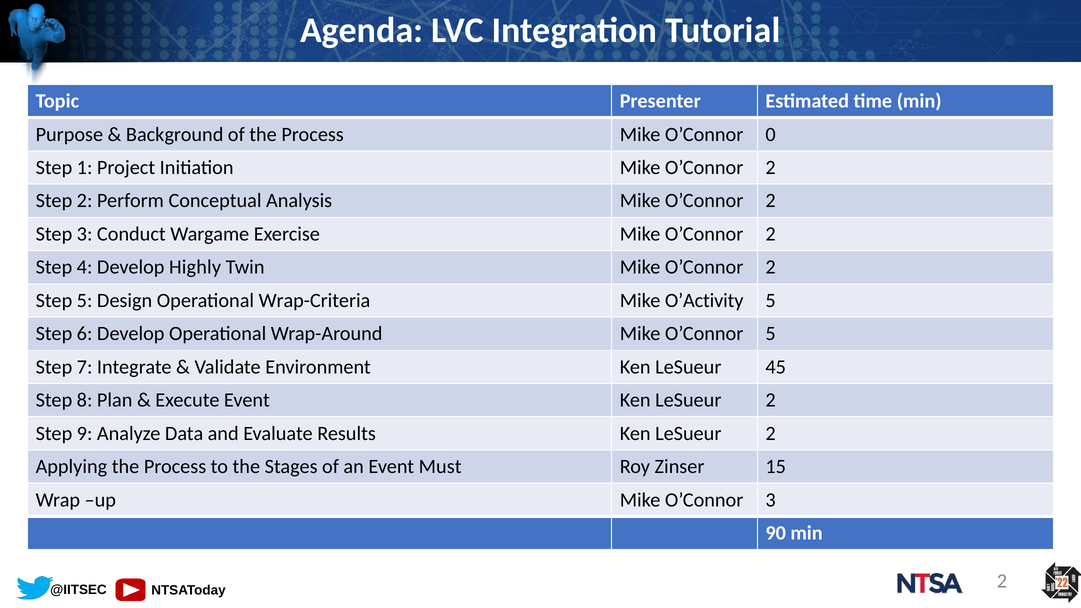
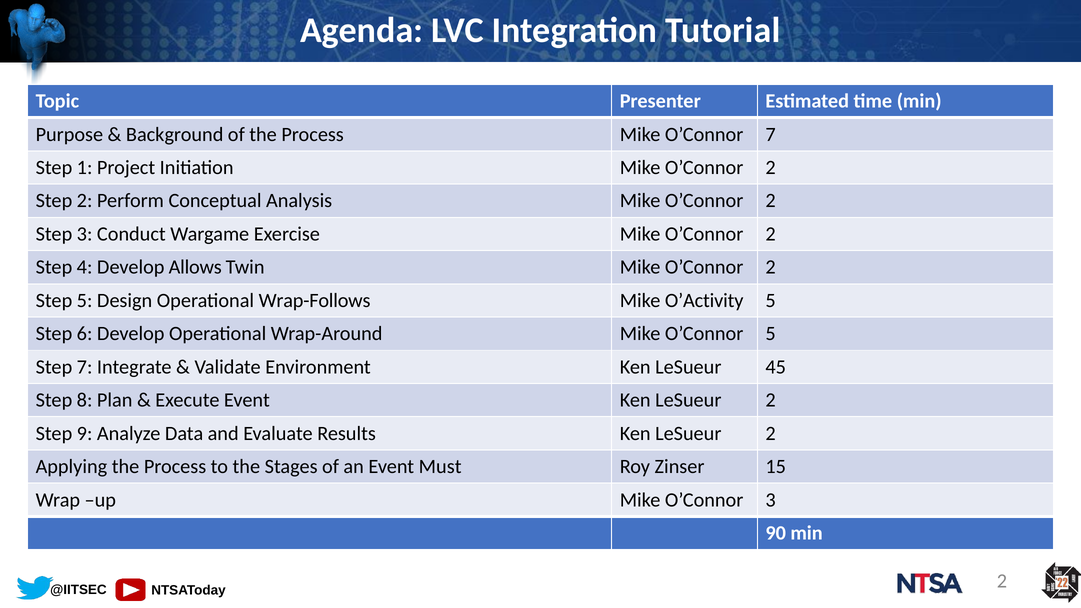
O’Connor 0: 0 -> 7
Highly: Highly -> Allows
Wrap-Criteria: Wrap-Criteria -> Wrap-Follows
